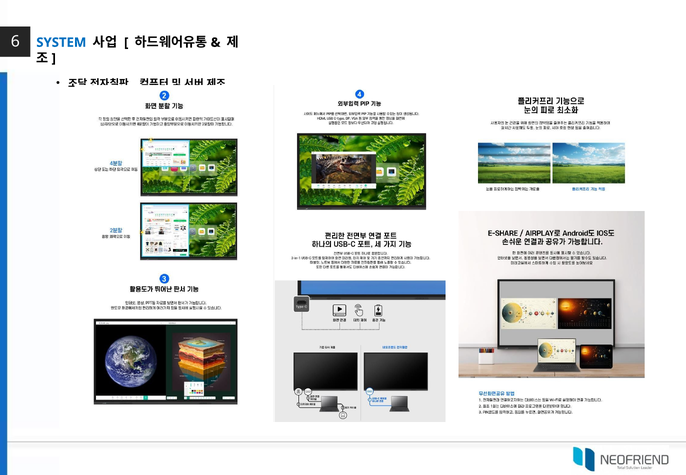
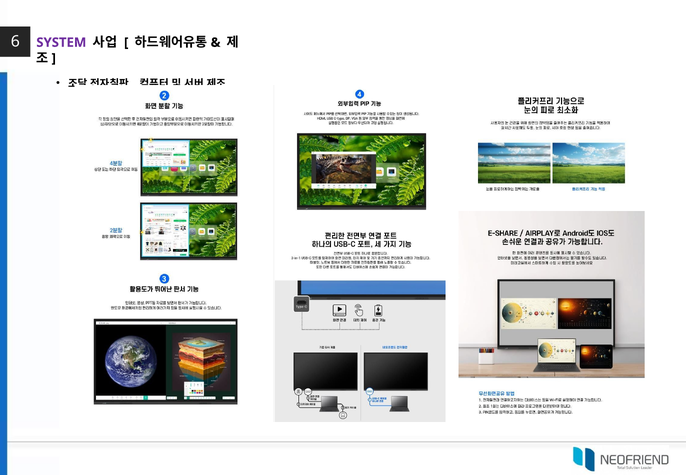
SYSTEM colour: blue -> purple
